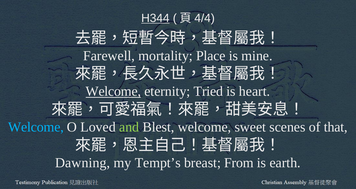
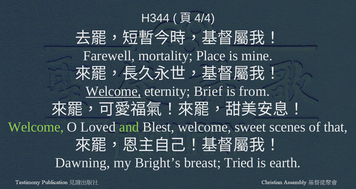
H344 underline: present -> none
Tried: Tried -> Brief
heart: heart -> from
Welcome at (36, 127) colour: light blue -> light green
Tempt’s: Tempt’s -> Bright’s
From: From -> Tried
